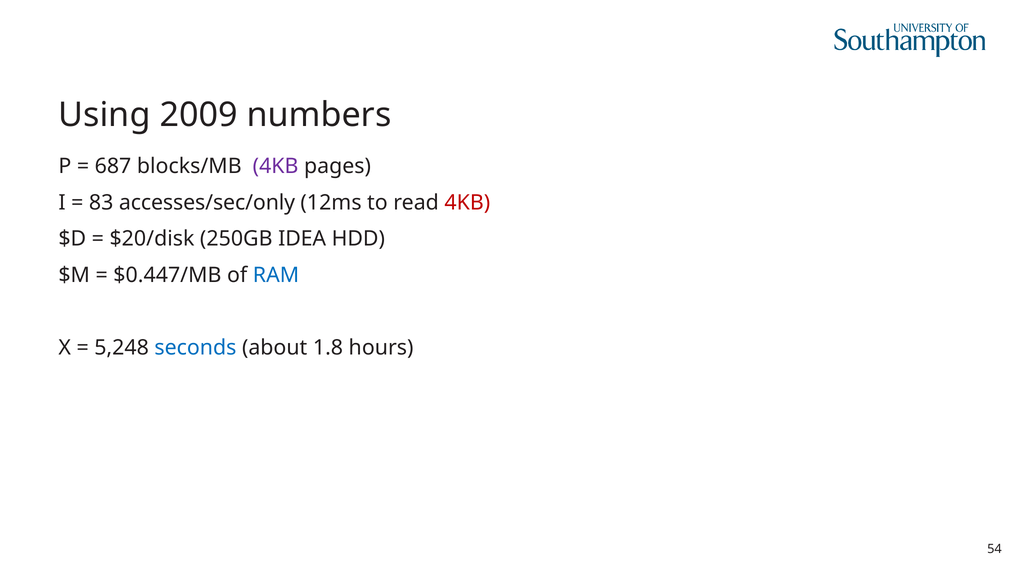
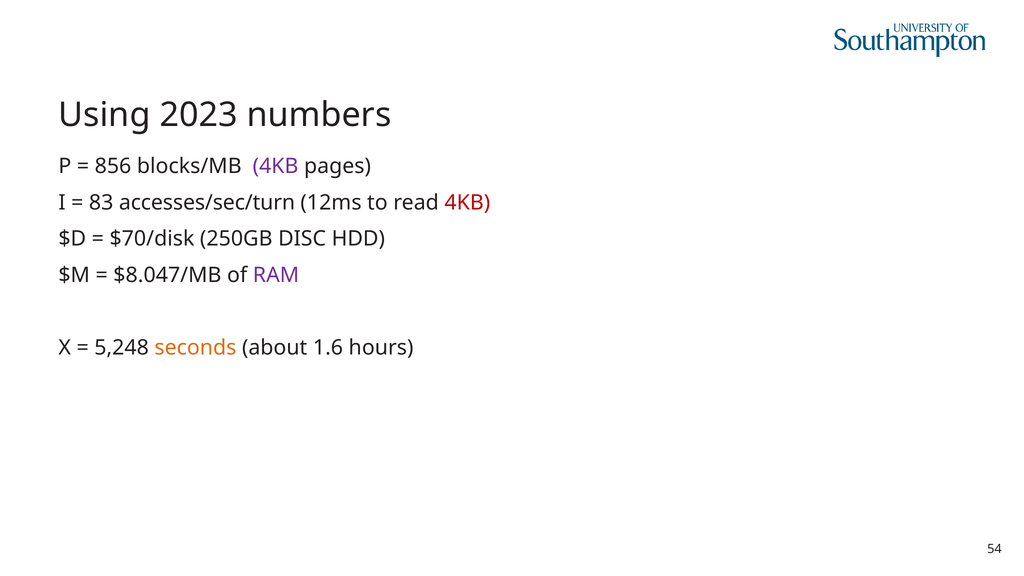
2009: 2009 -> 2023
687: 687 -> 856
accesses/sec/only: accesses/sec/only -> accesses/sec/turn
$20/disk: $20/disk -> $70/disk
IDEA: IDEA -> DISC
$0.447/MB: $0.447/MB -> $8.047/MB
RAM colour: blue -> purple
seconds colour: blue -> orange
1.8: 1.8 -> 1.6
